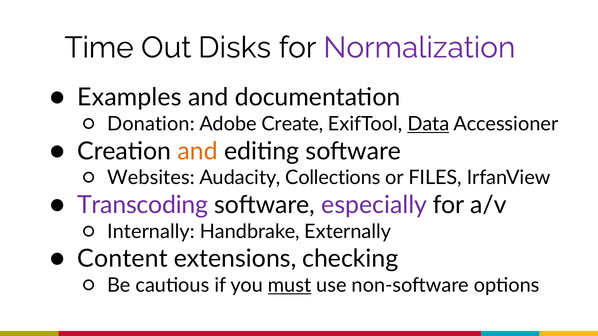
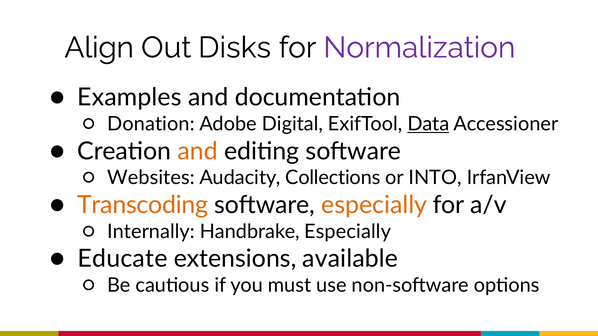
Time: Time -> Align
Create: Create -> Digital
FILES: FILES -> INTO
Transcoding colour: purple -> orange
especially at (374, 205) colour: purple -> orange
Handbrake Externally: Externally -> Especially
Content: Content -> Educate
checking: checking -> available
must underline: present -> none
